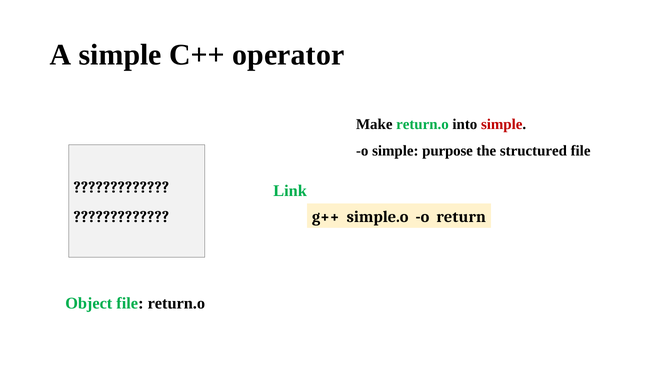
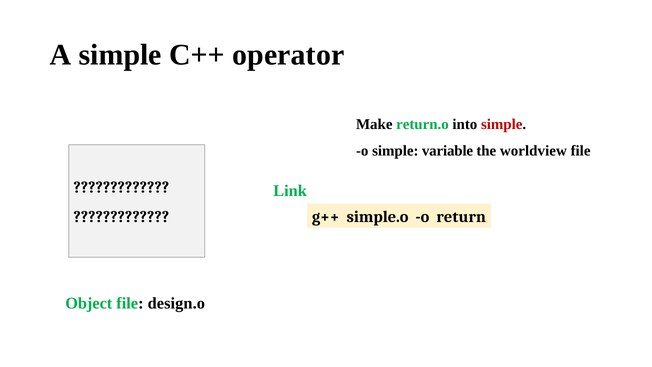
purpose: purpose -> variable
structured: structured -> worldview
file return.o: return.o -> design.o
